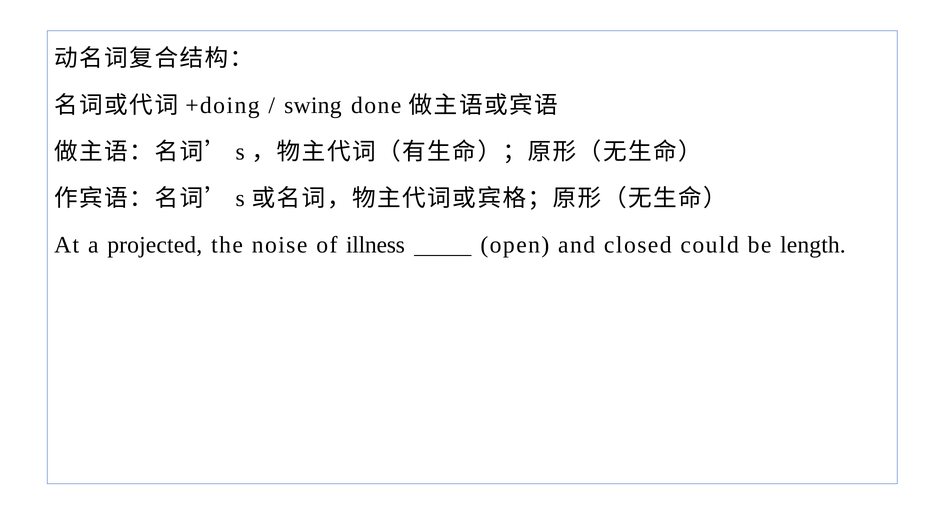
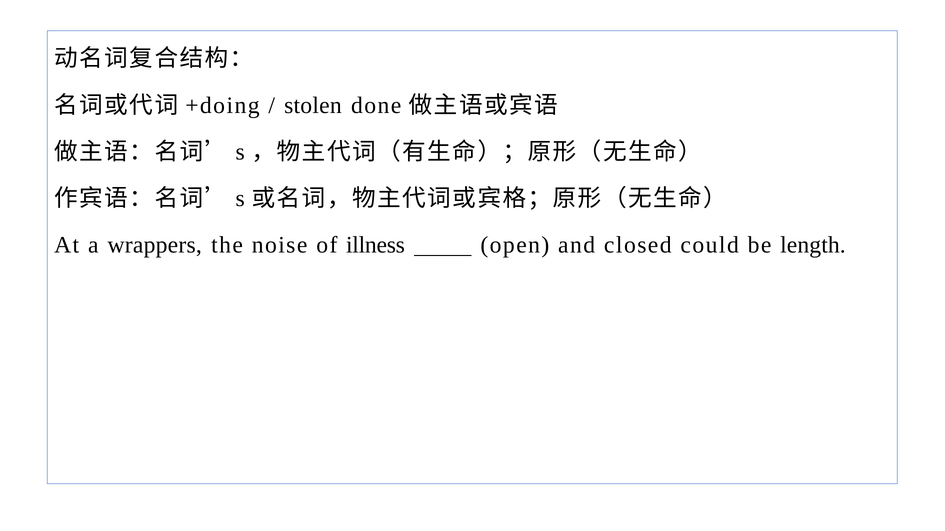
swing: swing -> stolen
projected: projected -> wrappers
